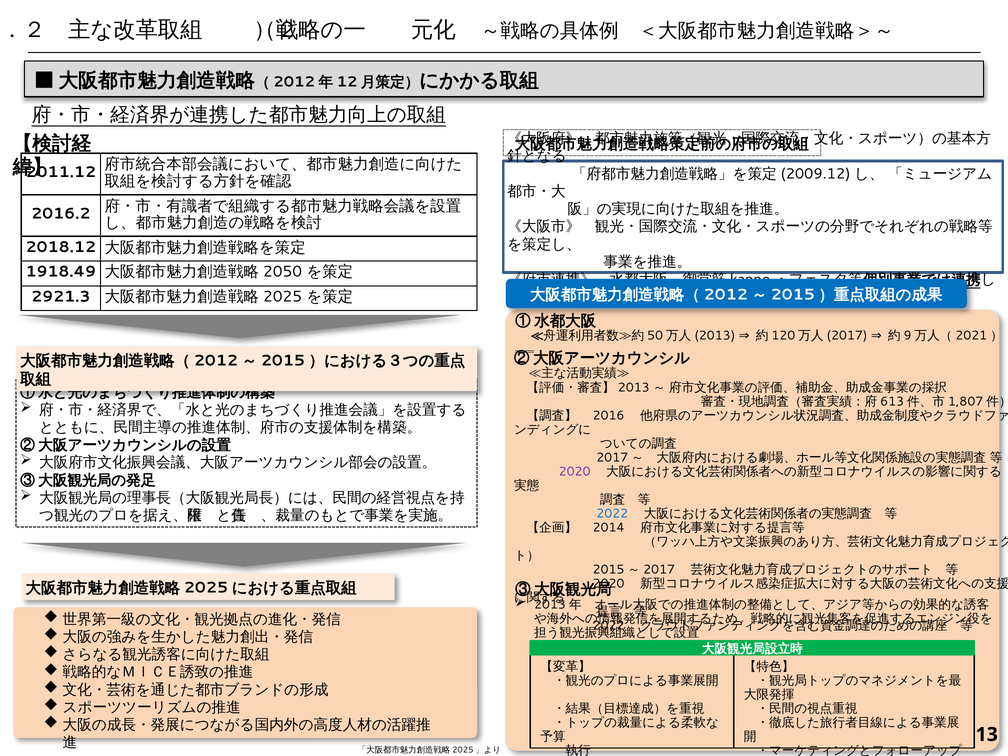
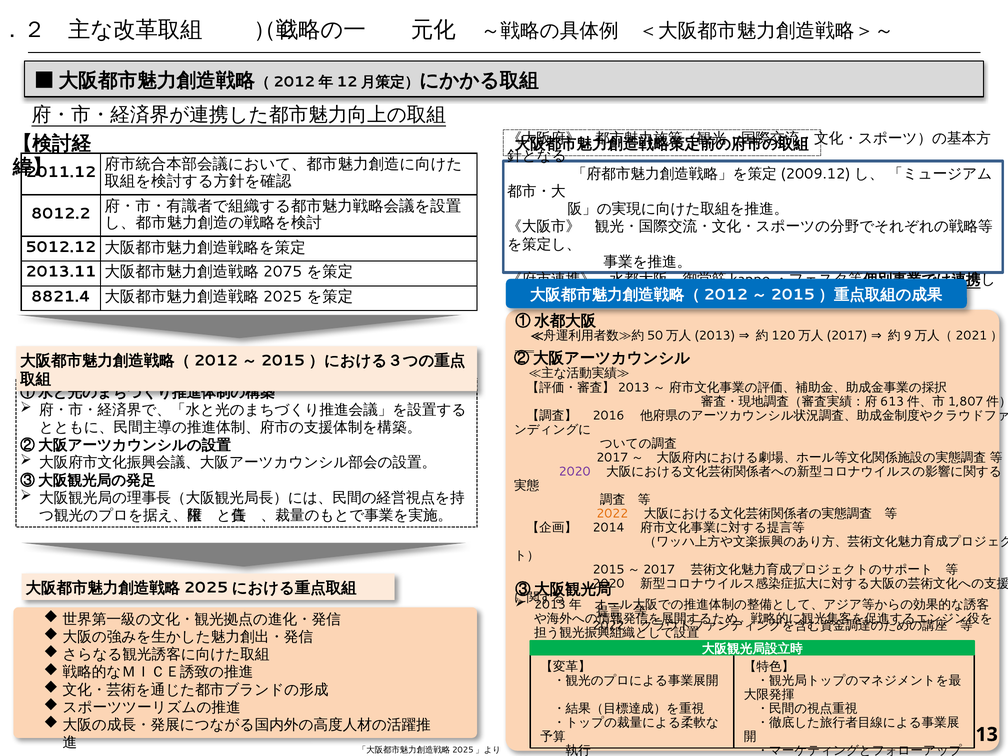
2016.2: 2016.2 -> 8012.2
2018.12: 2018.12 -> 5012.12
1918.49: 1918.49 -> 2013.11
2050: 2050 -> 2075
2921.3: 2921.3 -> 8821.4
2022 at (612, 513) colour: blue -> orange
